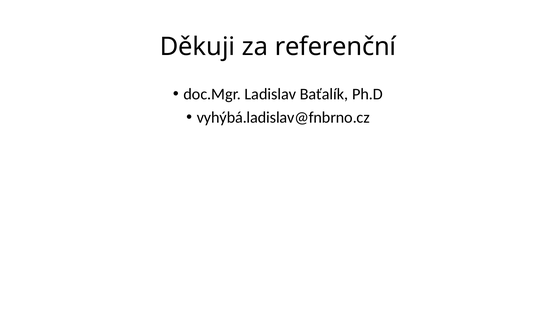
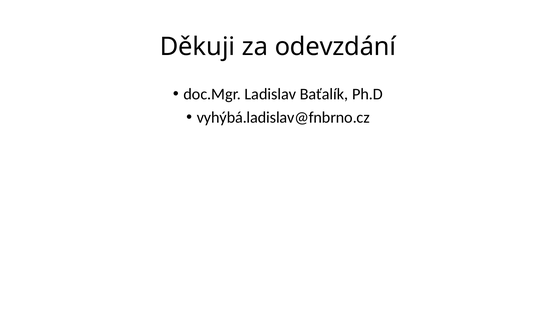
referenční: referenční -> odevzdání
